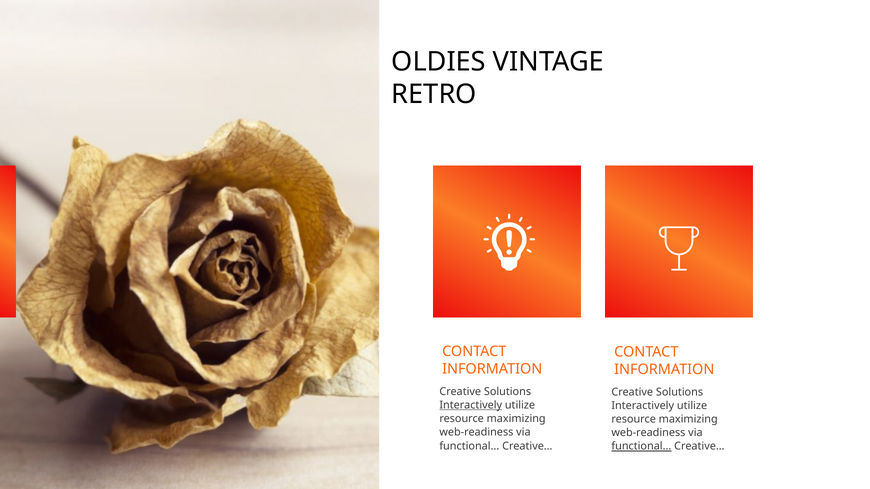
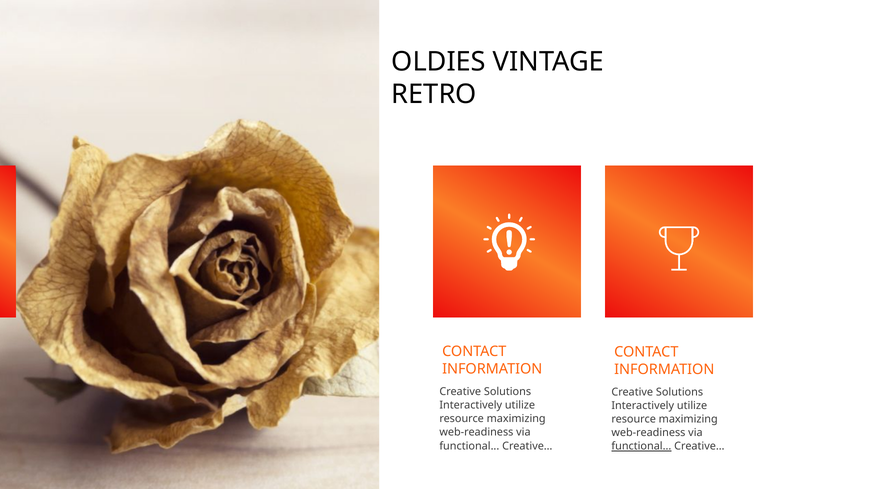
Interactively at (471, 406) underline: present -> none
